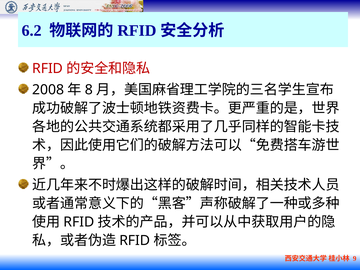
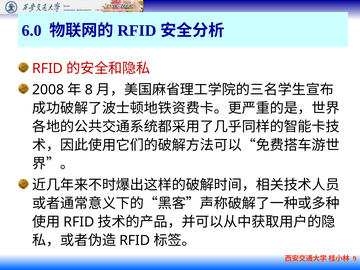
6.2: 6.2 -> 6.0
